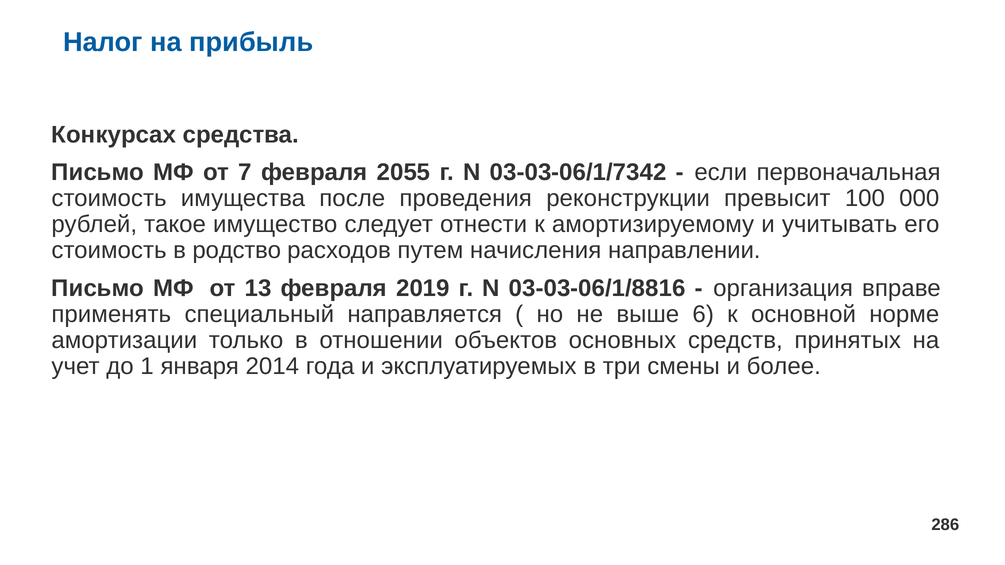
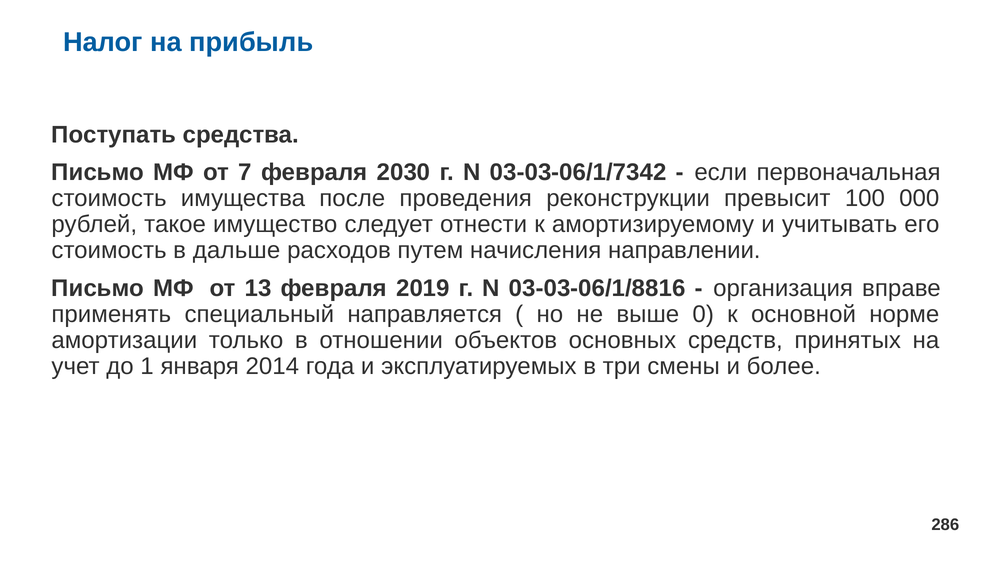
Конкурсах: Конкурсах -> Поступать
2055: 2055 -> 2030
родство: родство -> дальше
6: 6 -> 0
